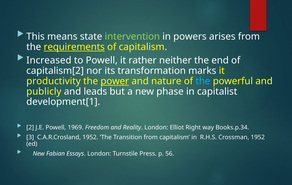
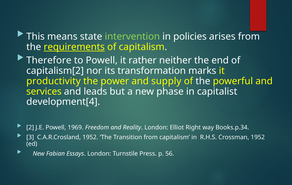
powers: powers -> policies
Increased: Increased -> Therefore
power underline: present -> none
nature: nature -> supply
the at (203, 81) colour: light blue -> white
publicly: publicly -> services
development[1: development[1 -> development[4
